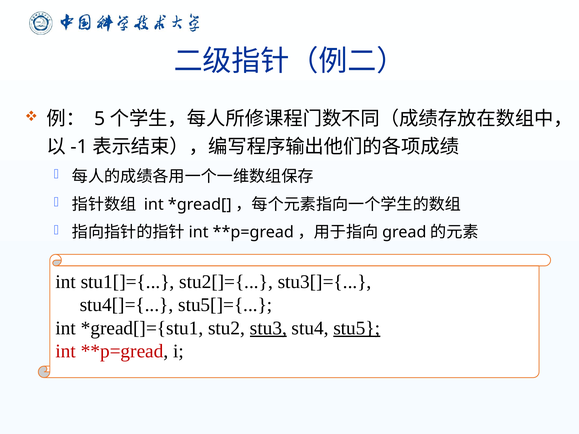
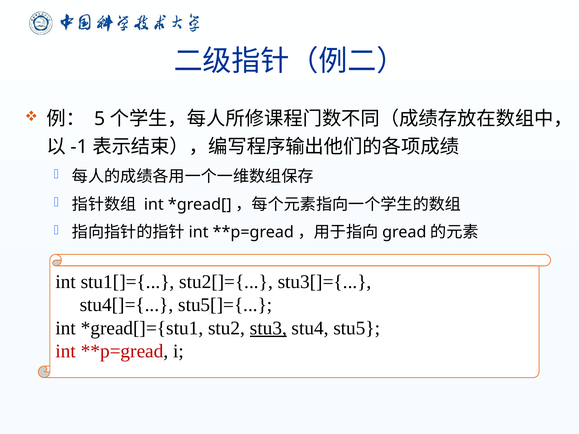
stu5 underline: present -> none
